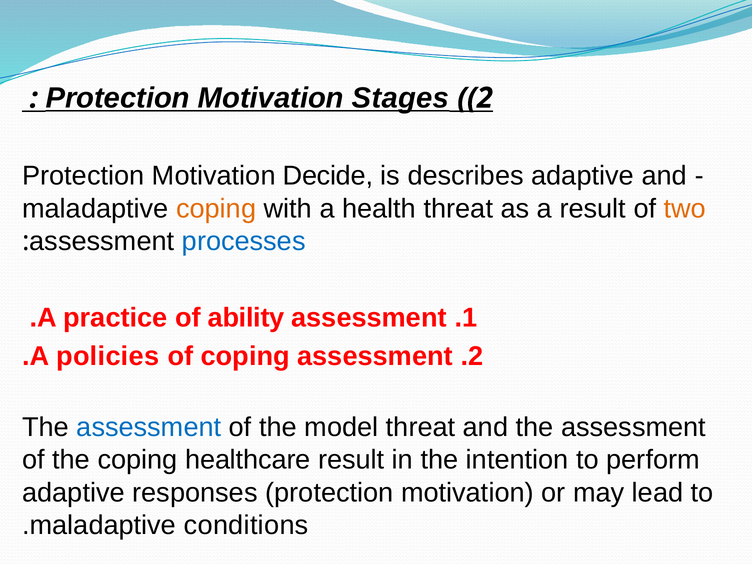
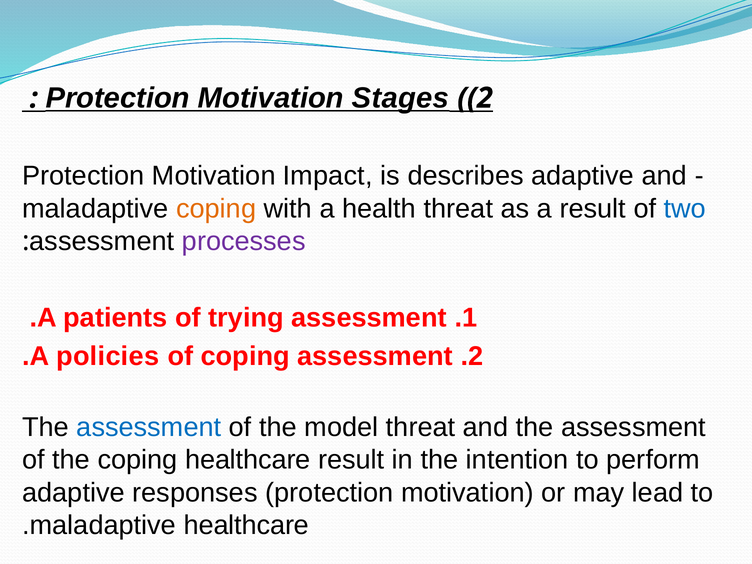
Decide: Decide -> Impact
two colour: orange -> blue
processes colour: blue -> purple
practice: practice -> patients
ability: ability -> trying
maladaptive conditions: conditions -> healthcare
